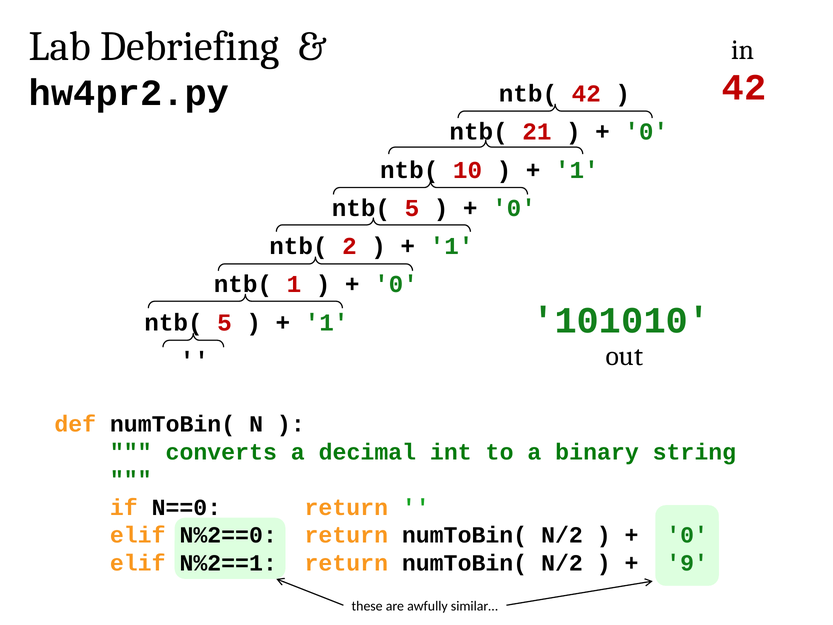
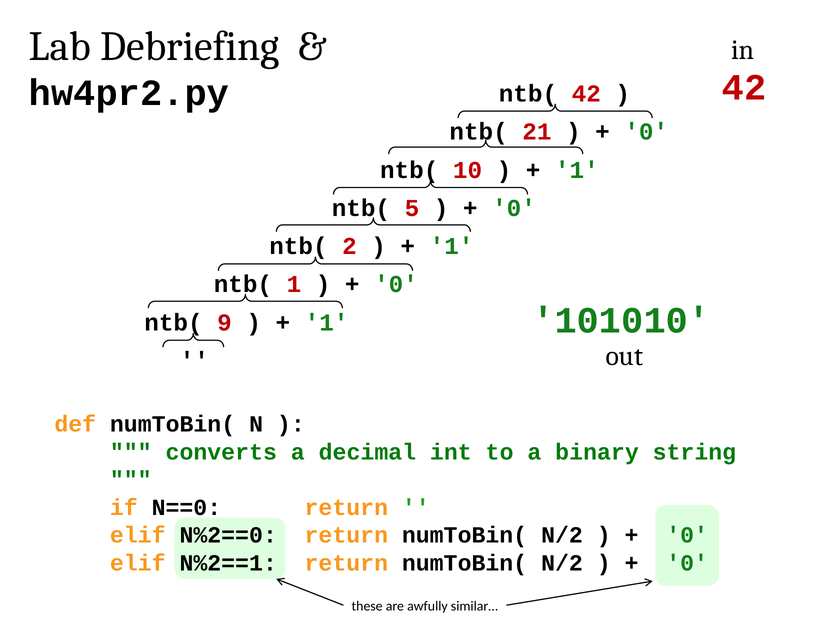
5 at (225, 322): 5 -> 9
9 at (687, 563): 9 -> 0
